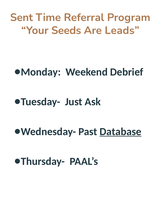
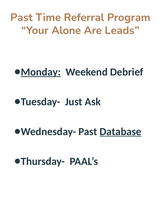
Sent at (22, 17): Sent -> Past
Seeds: Seeds -> Alone
Monday underline: none -> present
